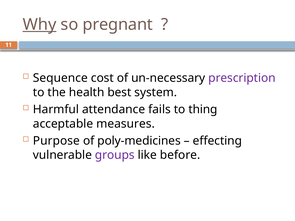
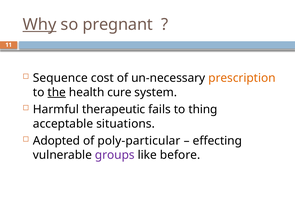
prescription colour: purple -> orange
the underline: none -> present
best: best -> cure
attendance: attendance -> therapeutic
measures: measures -> situations
Purpose: Purpose -> Adopted
poly-medicines: poly-medicines -> poly-particular
